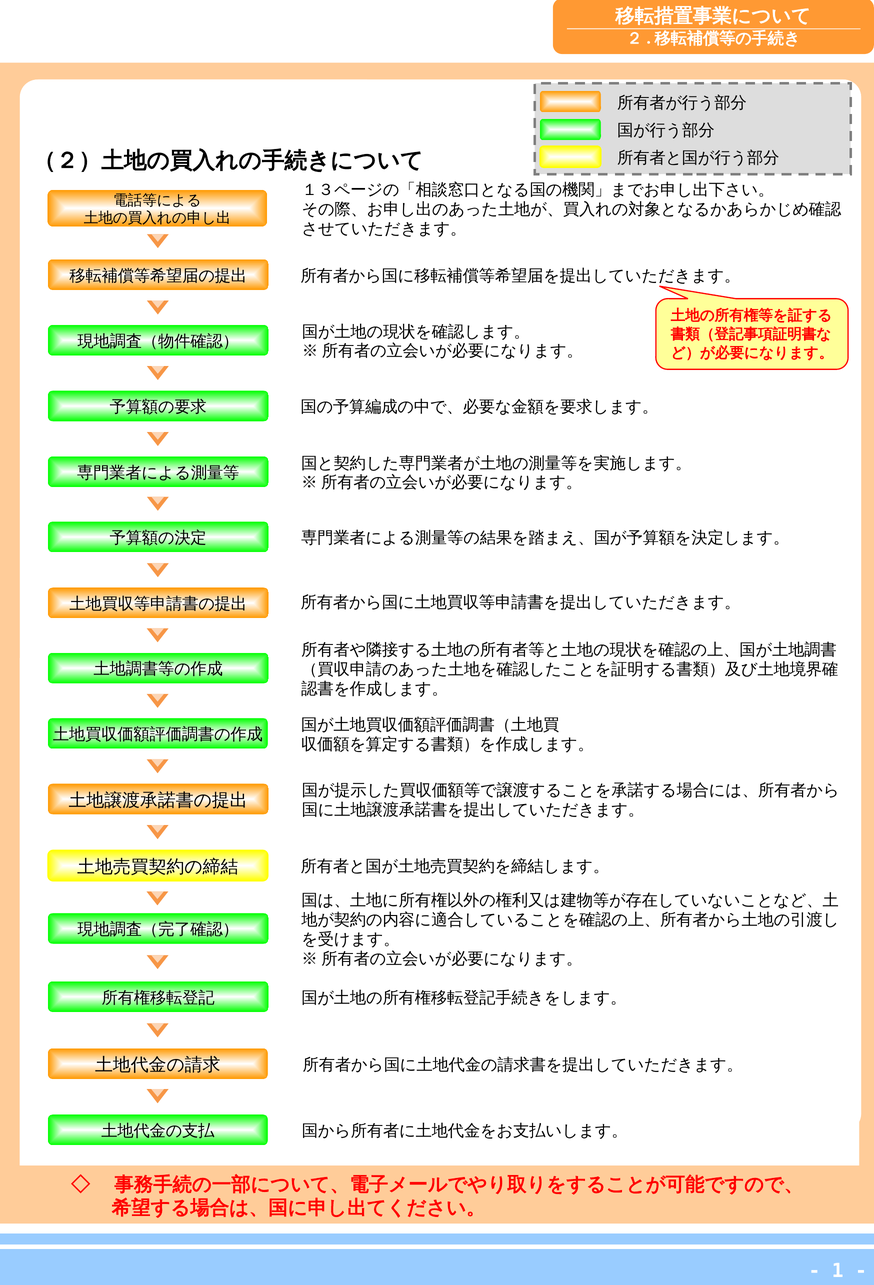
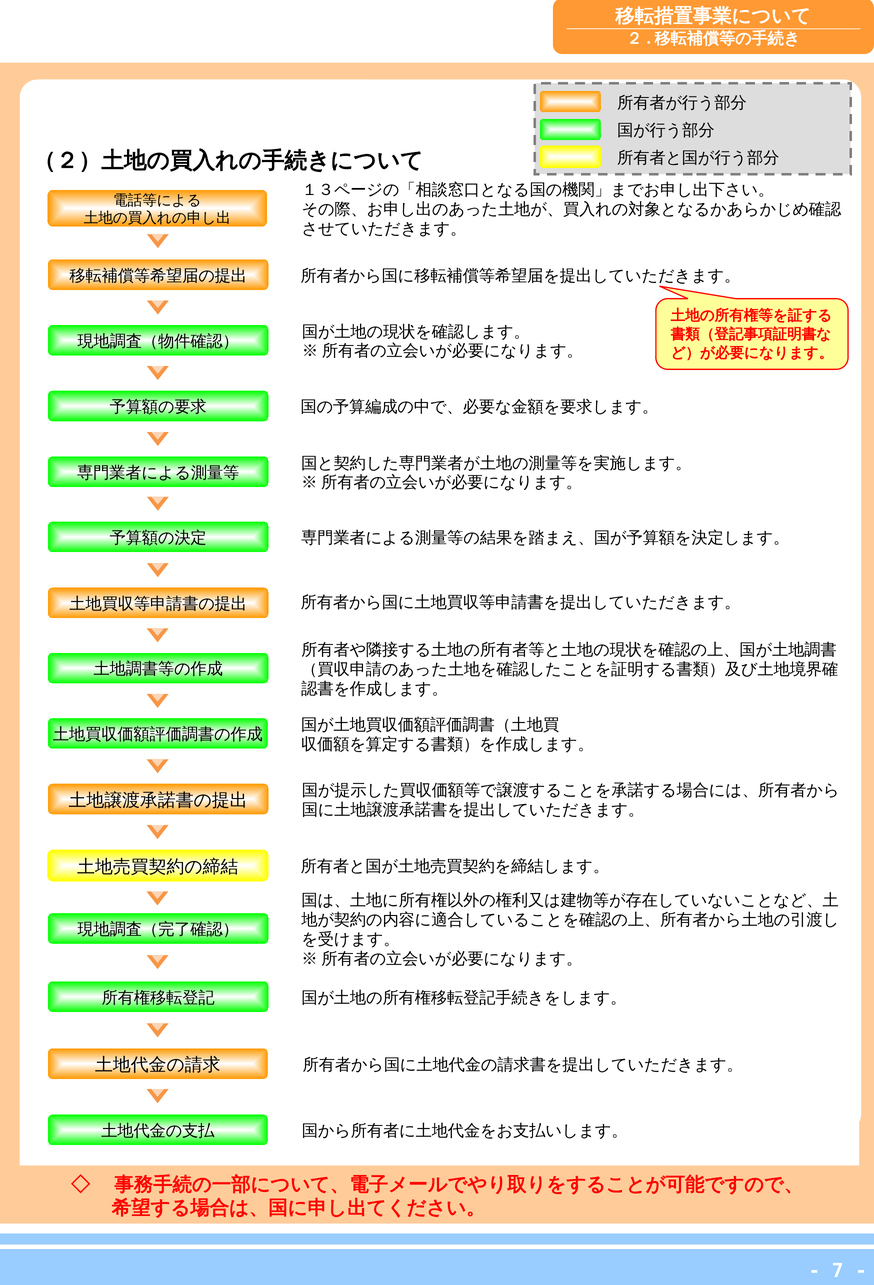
1: 1 -> 7
